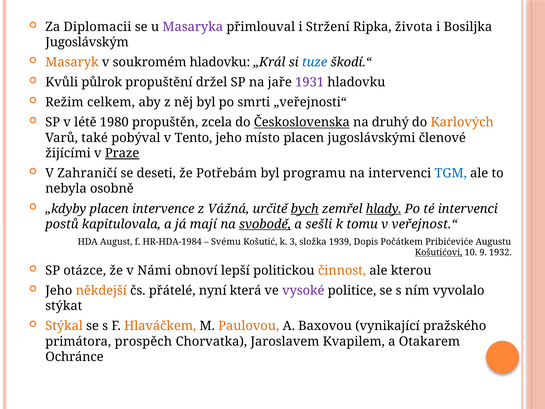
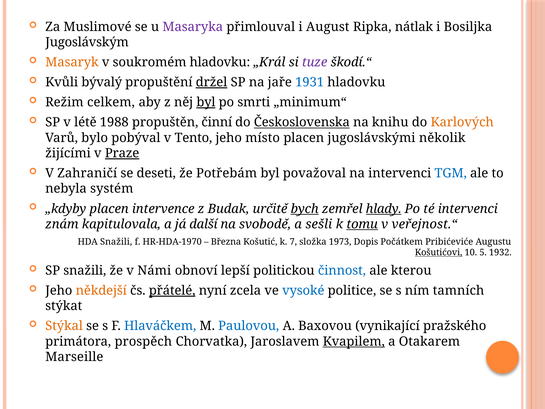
Diplomacii: Diplomacii -> Muslimové
Stržení: Stržení -> August
života: života -> nátlak
tuze colour: blue -> purple
půlrok: půlrok -> bývalý
držel underline: none -> present
1931 colour: purple -> blue
byl at (206, 102) underline: none -> present
„veřejnosti“: „veřejnosti“ -> „minimum“
1980: 1980 -> 1988
zcela: zcela -> činní
druhý: druhý -> knihu
také: také -> bylo
členové: členové -> několik
programu: programu -> považoval
osobně: osobně -> systém
Vážná: Vážná -> Budak
postů: postů -> znám
mají: mají -> další
svobodě underline: present -> none
tomu underline: none -> present
HDA August: August -> Snažili
HR-HDA-1984: HR-HDA-1984 -> HR-HDA-1970
Svému: Svému -> Března
3: 3 -> 7
1939: 1939 -> 1973
9: 9 -> 5
SP otázce: otázce -> snažili
činnost colour: orange -> blue
přátelé underline: none -> present
která: která -> zcela
vysoké colour: purple -> blue
vyvolalo: vyvolalo -> tamních
Hlaváčkem colour: orange -> blue
Paulovou colour: orange -> blue
Kvapilem underline: none -> present
Ochránce: Ochránce -> Marseille
